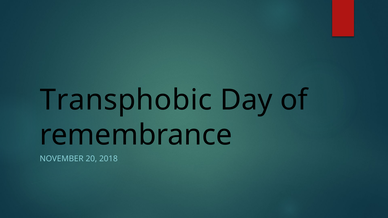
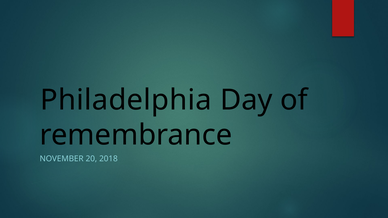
Transphobic: Transphobic -> Philadelphia
